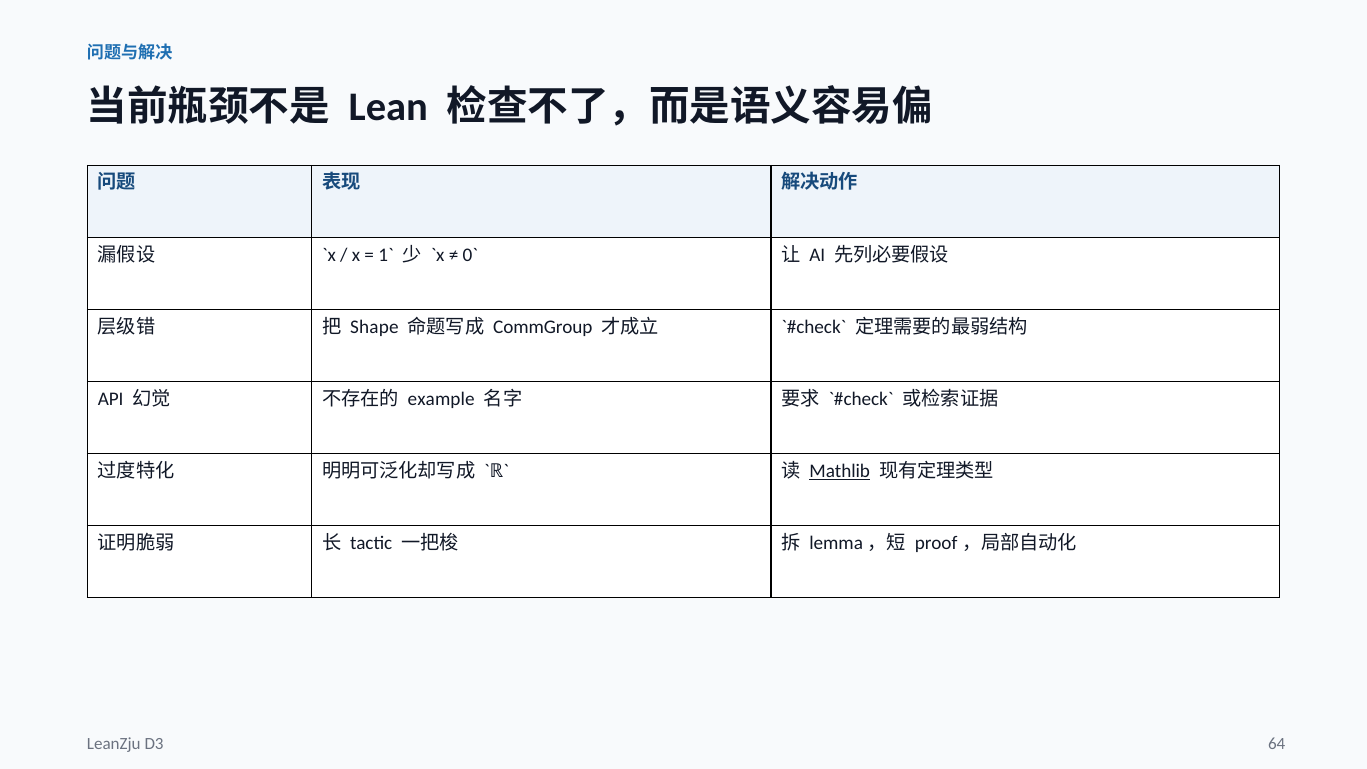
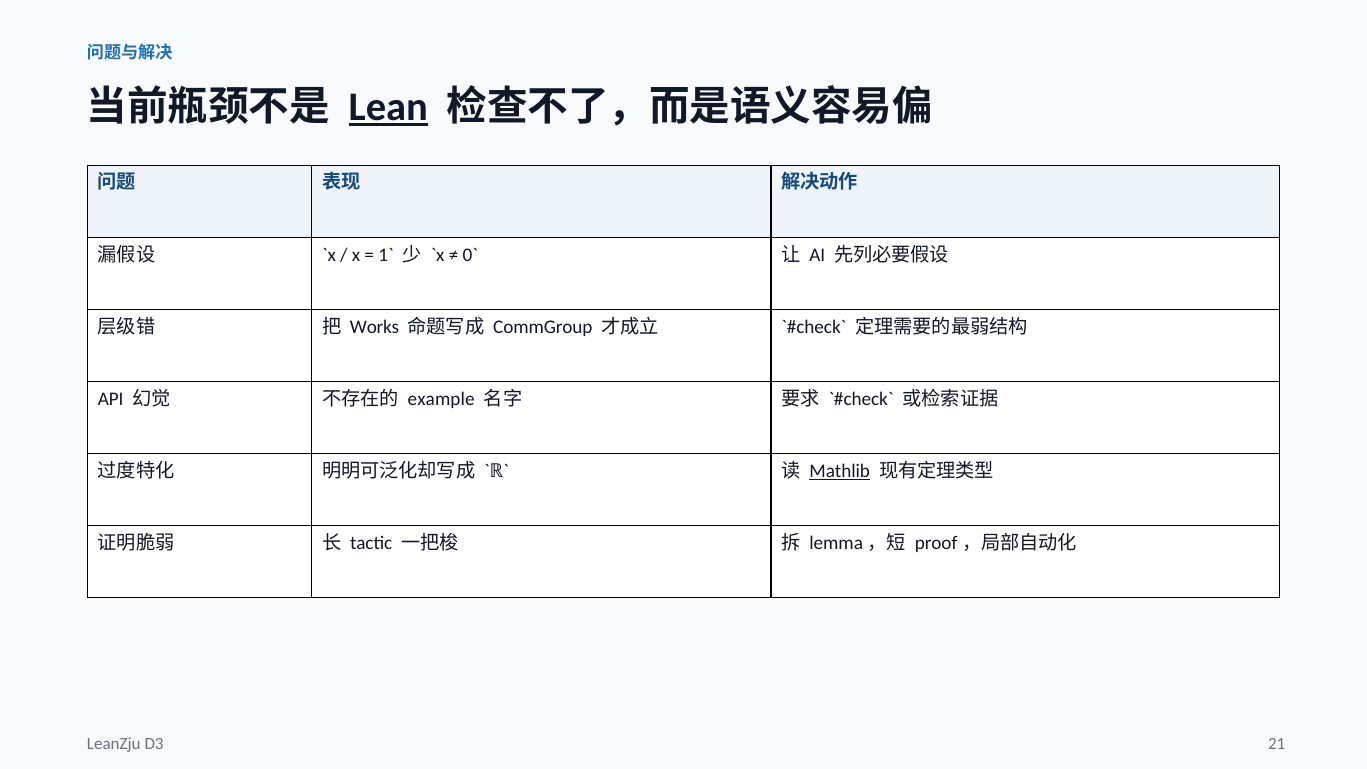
Lean underline: none -> present
Shape: Shape -> Works
64: 64 -> 21
